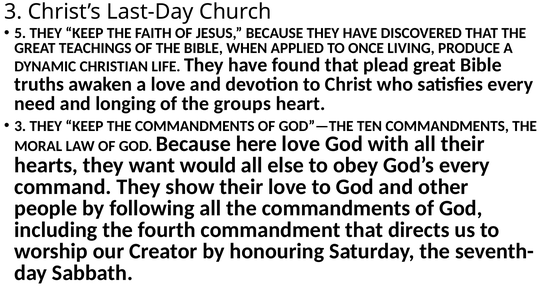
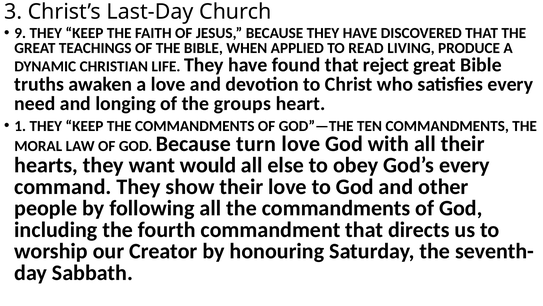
5: 5 -> 9
ONCE: ONCE -> READ
plead: plead -> reject
3 at (20, 126): 3 -> 1
here: here -> turn
